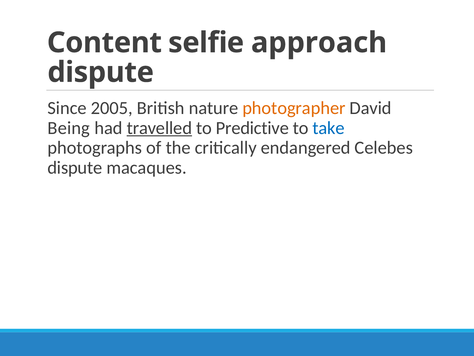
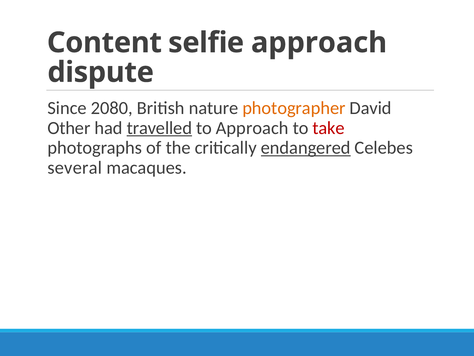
2005: 2005 -> 2080
Being: Being -> Other
to Predictive: Predictive -> Approach
take colour: blue -> red
endangered underline: none -> present
dispute at (75, 167): dispute -> several
